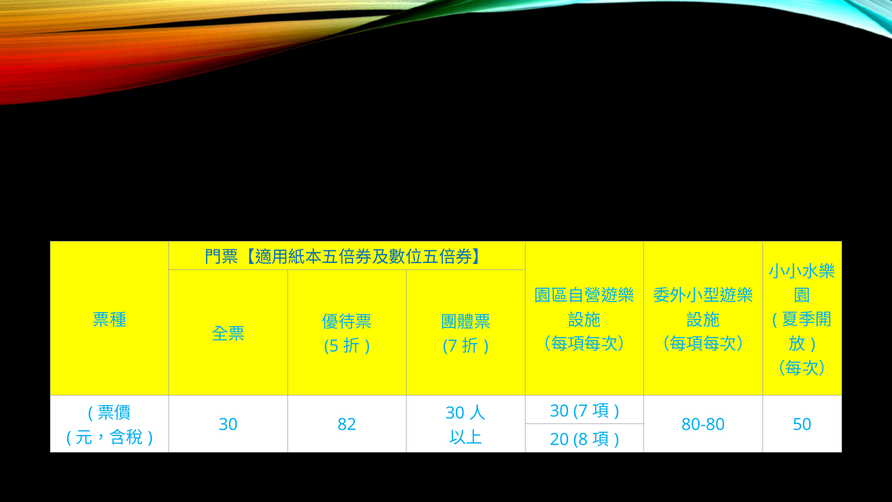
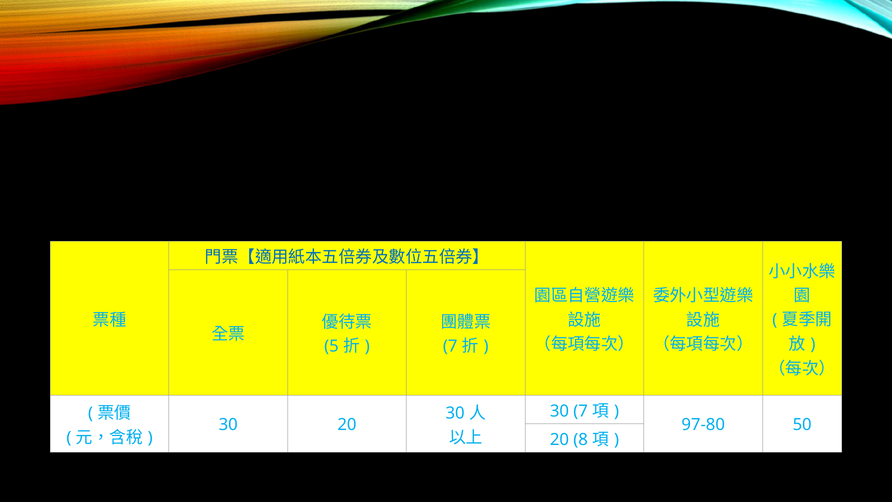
30 82: 82 -> 20
80-80: 80-80 -> 97-80
